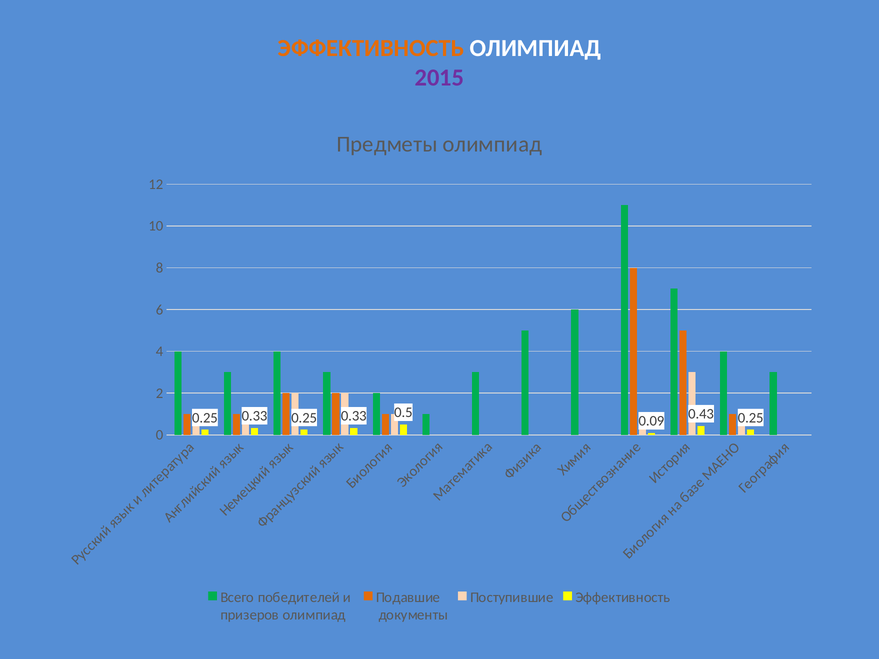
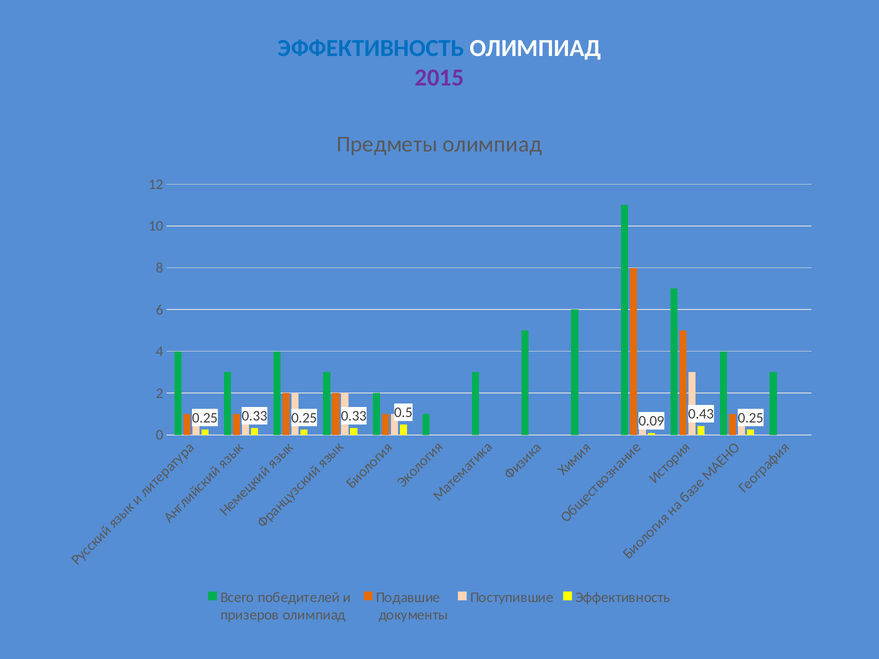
ЭФФЕКТИВНОСТЬ at (371, 48) colour: orange -> blue
